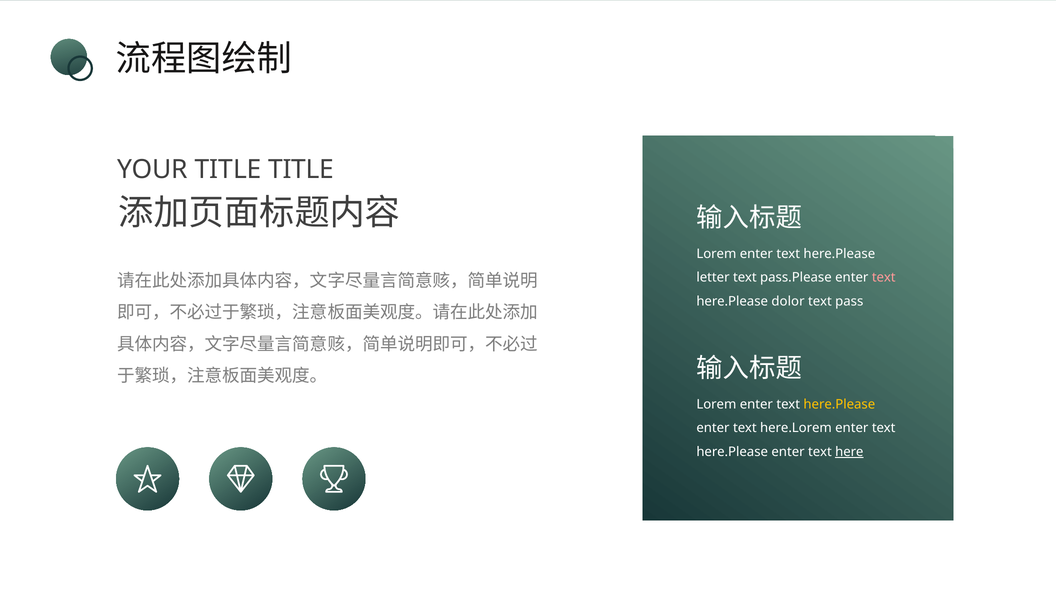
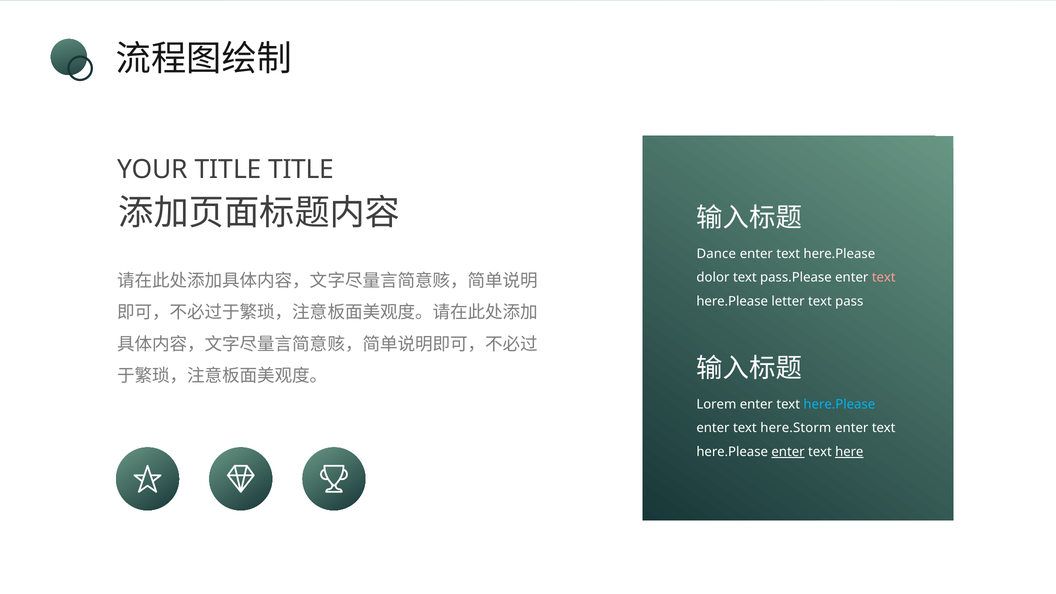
Lorem at (716, 254): Lorem -> Dance
letter: letter -> dolor
dolor: dolor -> letter
here.Please at (839, 404) colour: yellow -> light blue
here.Lorem: here.Lorem -> here.Storm
enter at (788, 452) underline: none -> present
